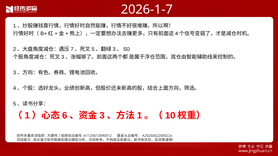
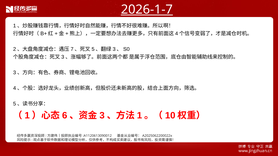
2026-1-7 underline: none -> present
